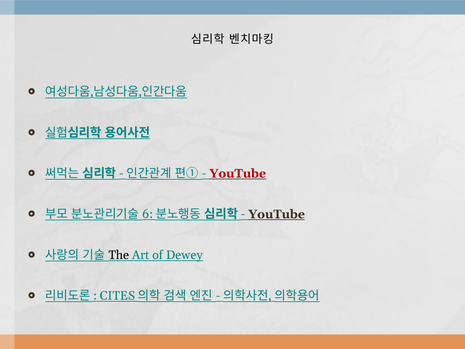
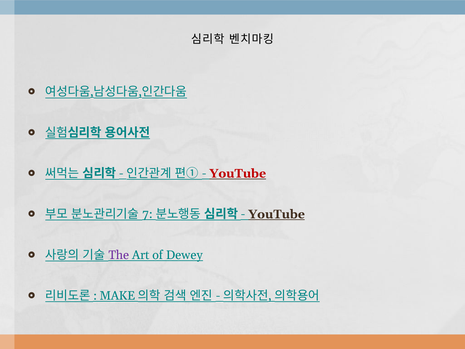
6: 6 -> 7
The colour: black -> purple
CITES: CITES -> MAKE
